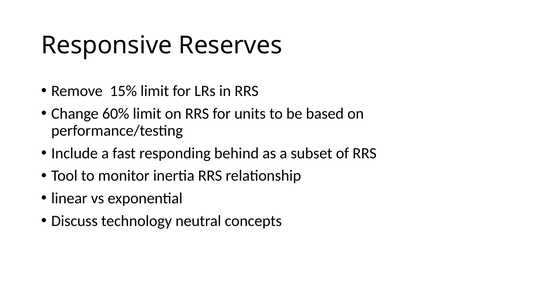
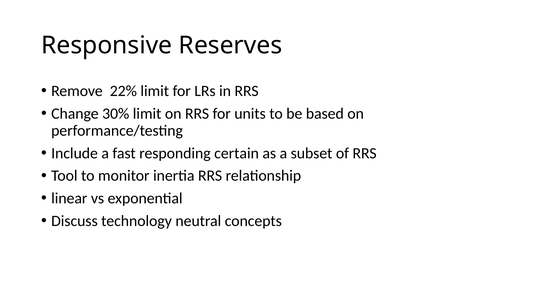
15%: 15% -> 22%
60%: 60% -> 30%
behind: behind -> certain
